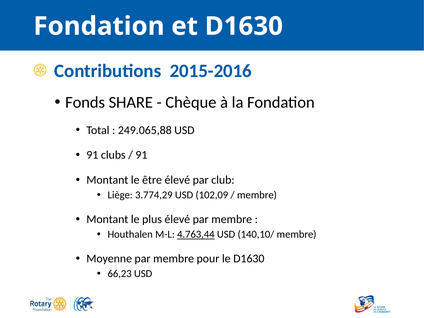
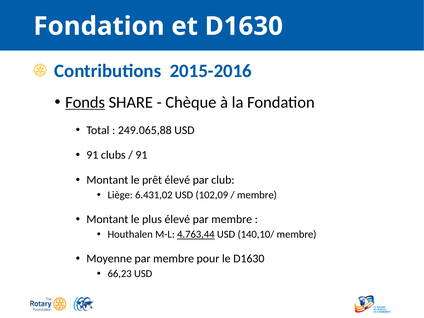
Fonds underline: none -> present
être: être -> prêt
3.774,29: 3.774,29 -> 6.431,02
